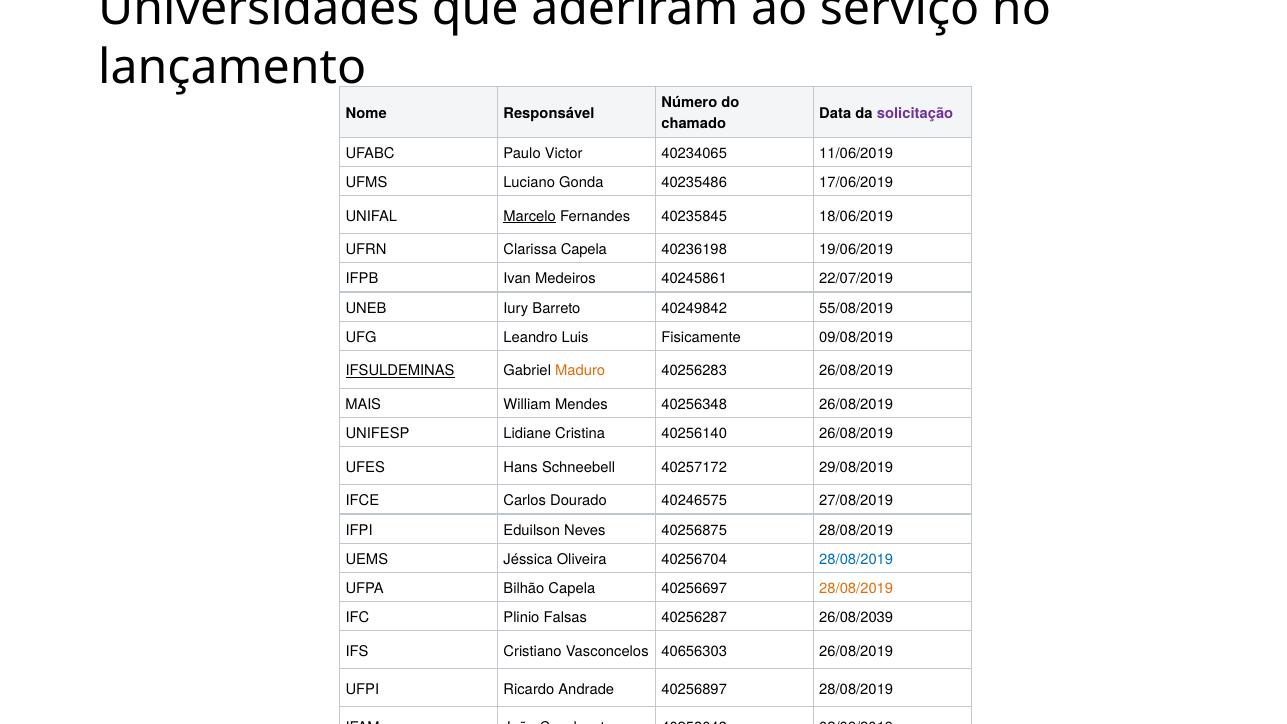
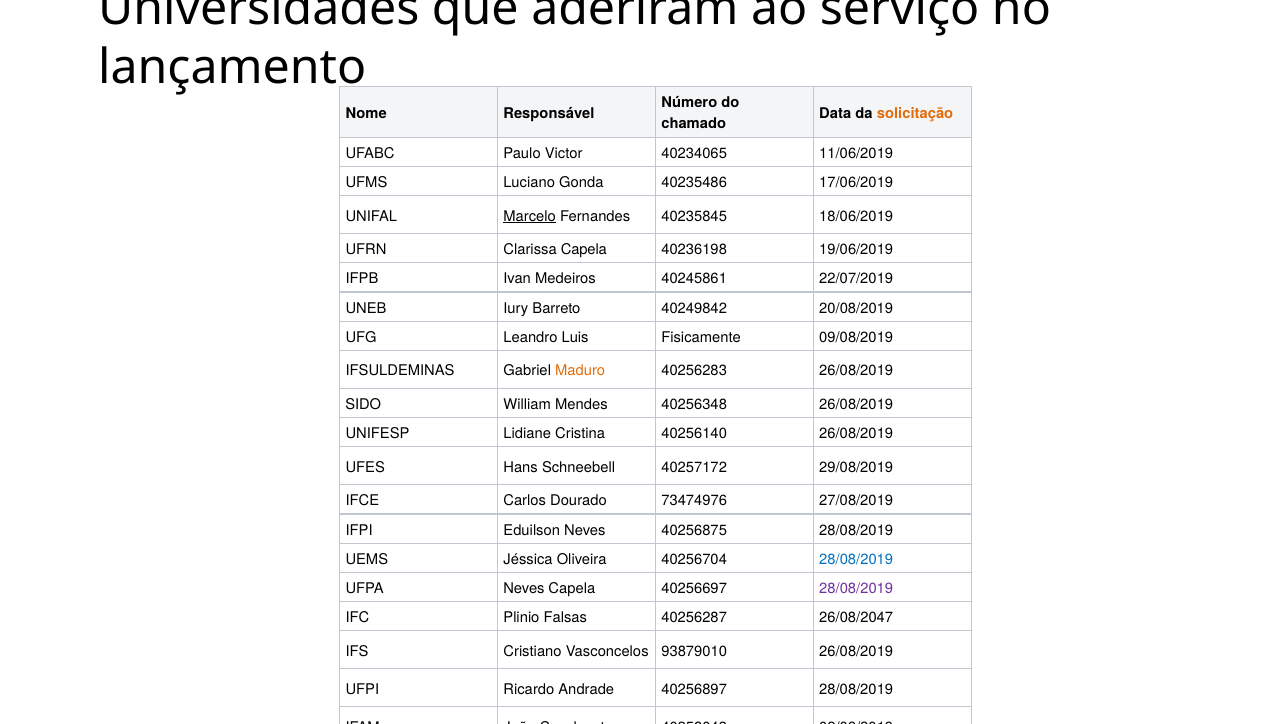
solicitação colour: purple -> orange
55/08/2019: 55/08/2019 -> 20/08/2019
IFSULDEMINAS underline: present -> none
MAIS: MAIS -> SIDO
40246575: 40246575 -> 73474976
UFPA Bilhão: Bilhão -> Neves
28/08/2019 at (856, 588) colour: orange -> purple
26/08/2039: 26/08/2039 -> 26/08/2047
40656303: 40656303 -> 93879010
